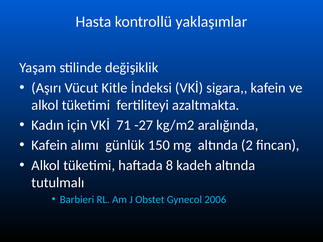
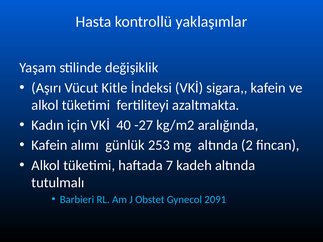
71: 71 -> 40
150: 150 -> 253
8: 8 -> 7
2006: 2006 -> 2091
